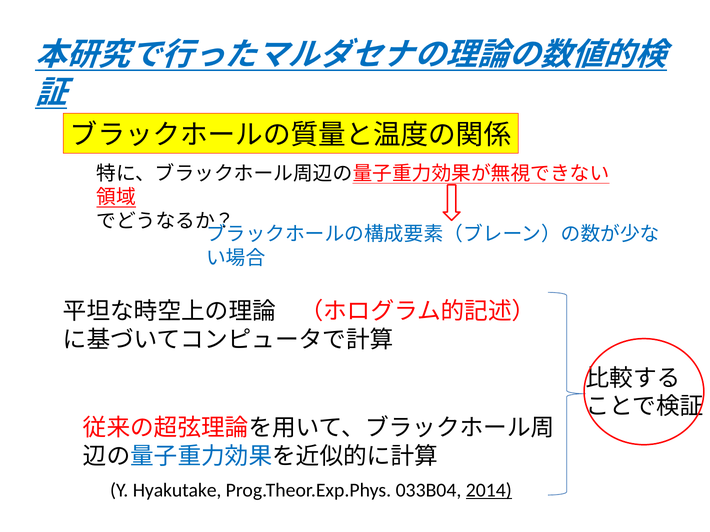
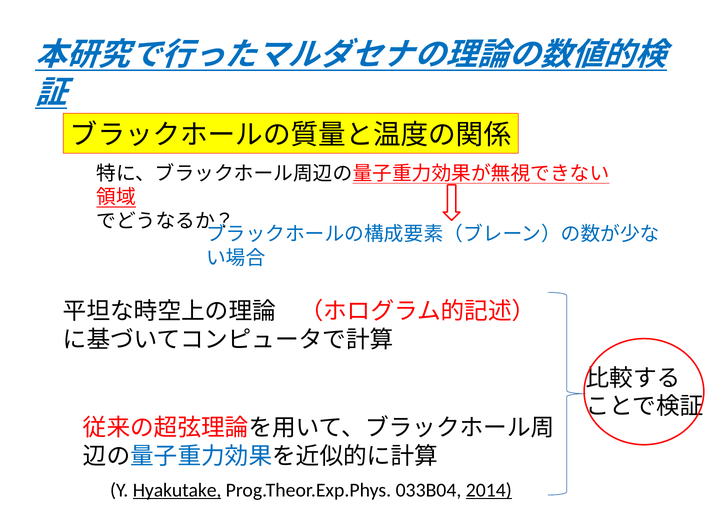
Hyakutake underline: none -> present
